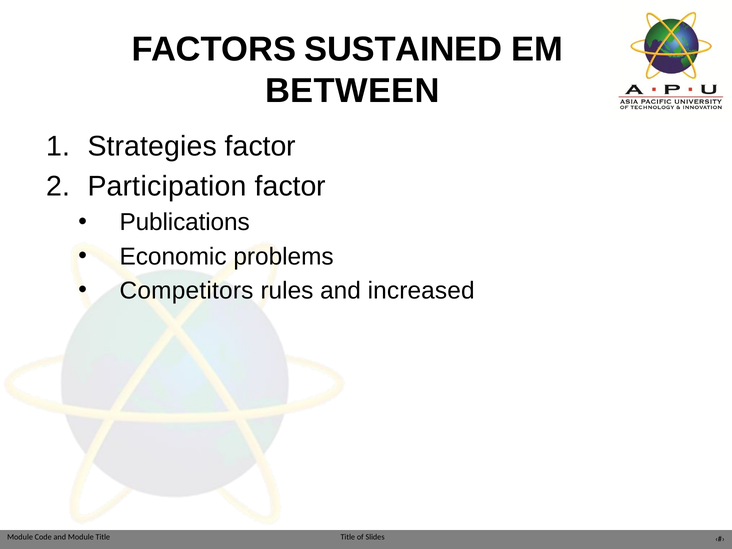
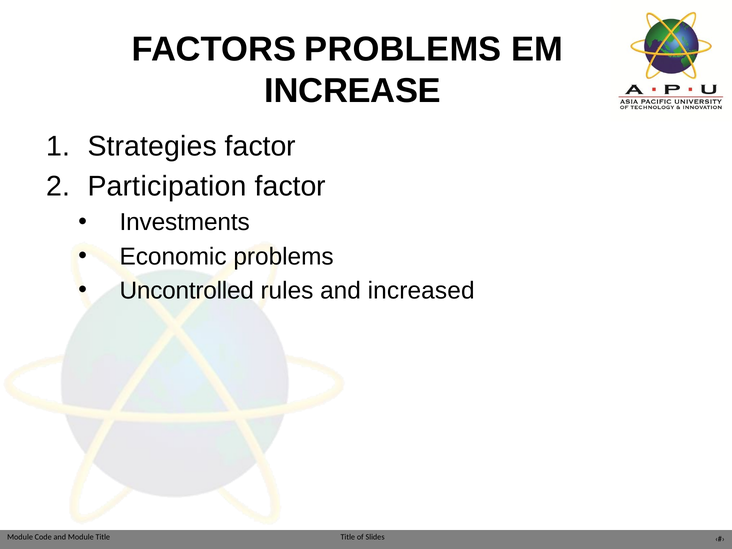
FACTORS SUSTAINED: SUSTAINED -> PROBLEMS
BETWEEN: BETWEEN -> INCREASE
Publications: Publications -> Investments
Competitors: Competitors -> Uncontrolled
